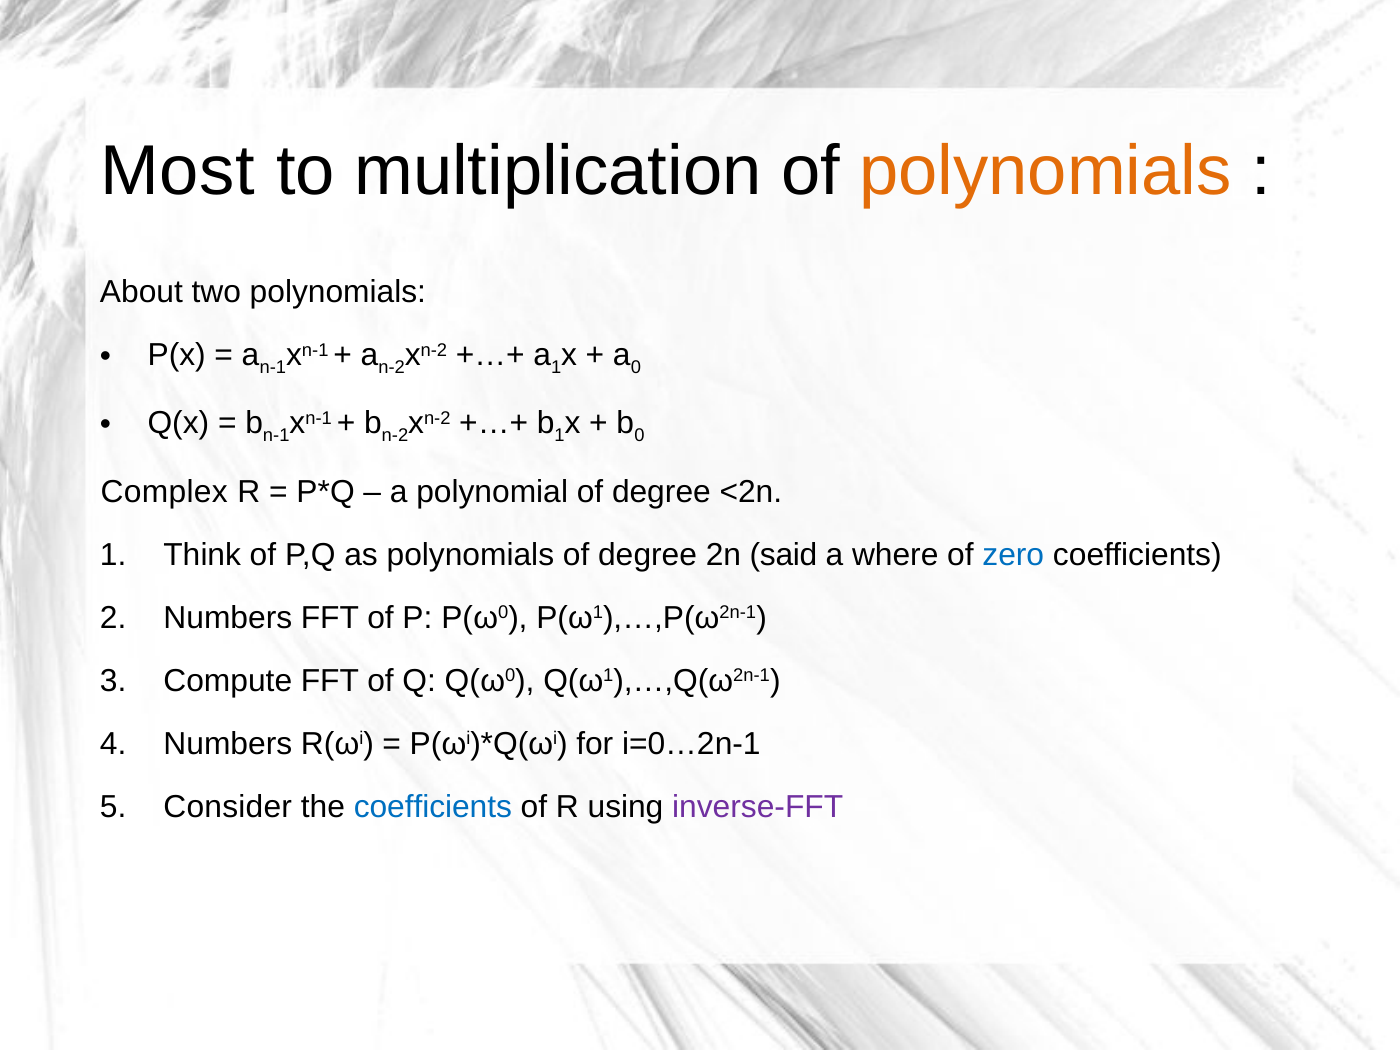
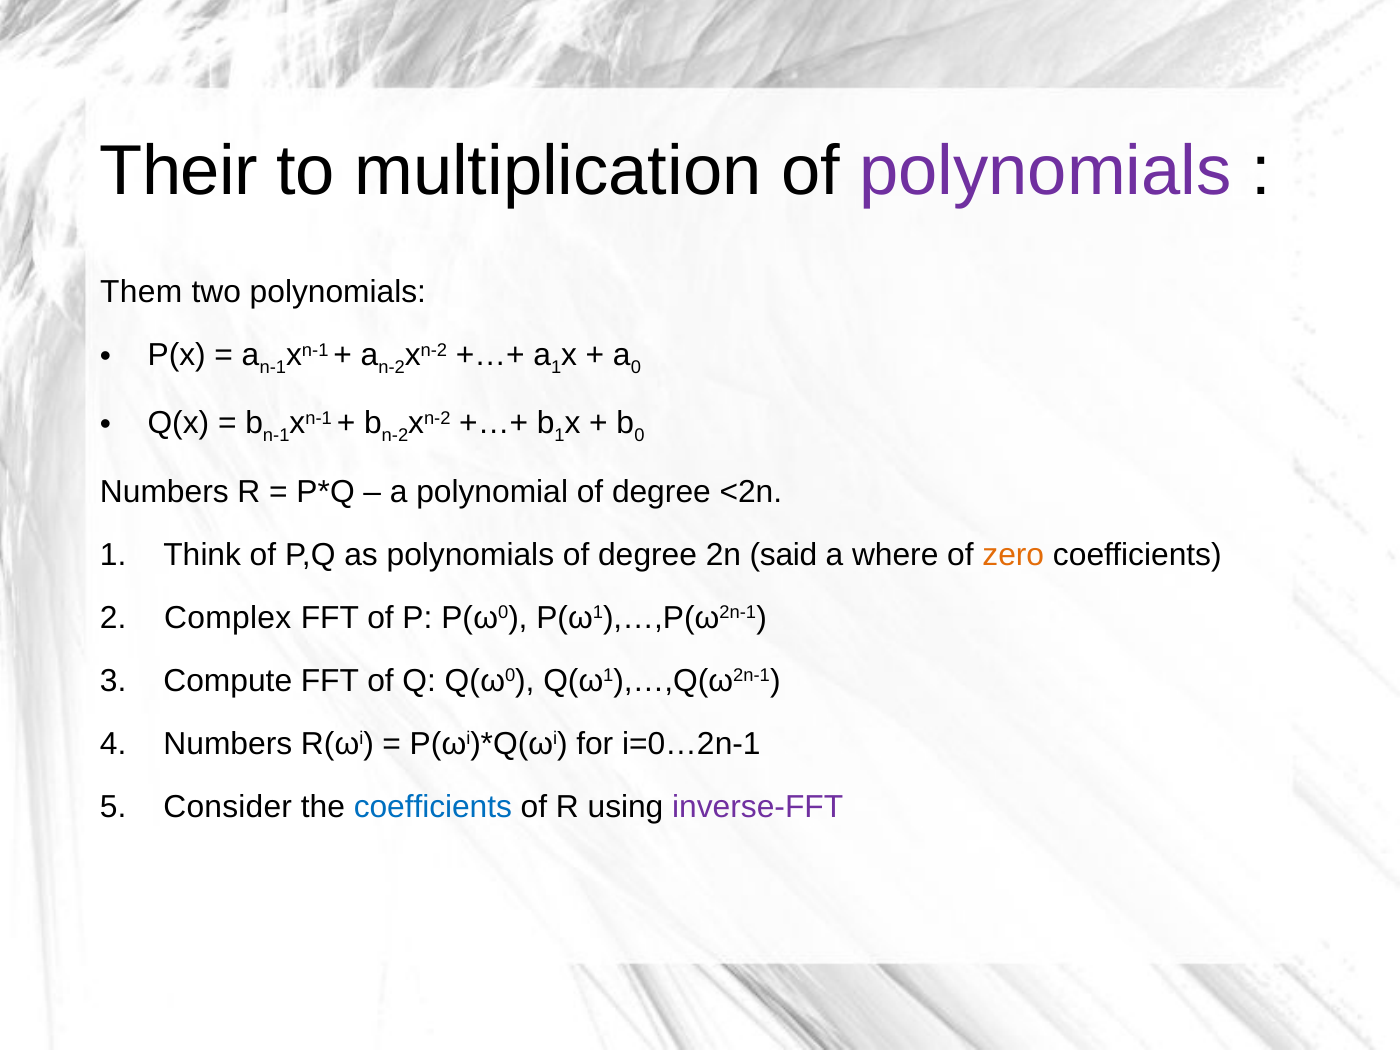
Most: Most -> Their
polynomials at (1046, 171) colour: orange -> purple
About: About -> Them
Complex at (164, 491): Complex -> Numbers
zero colour: blue -> orange
Numbers at (228, 618): Numbers -> Complex
